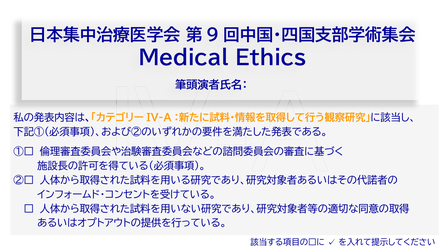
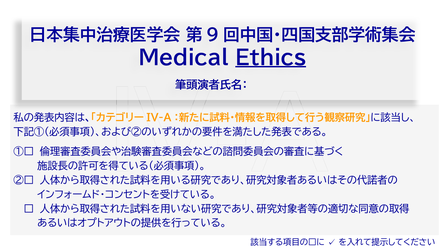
Ethics underline: none -> present
